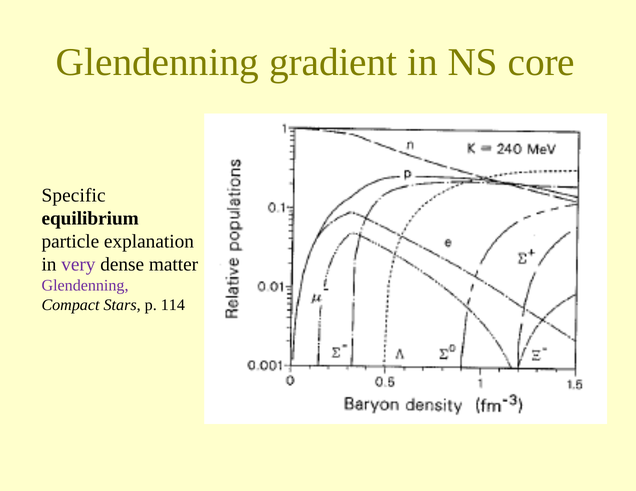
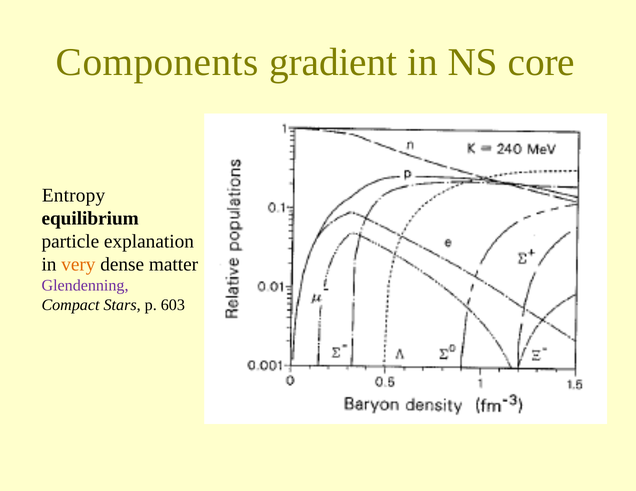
Glendenning at (157, 63): Glendenning -> Components
Specific: Specific -> Entropy
very colour: purple -> orange
114: 114 -> 603
